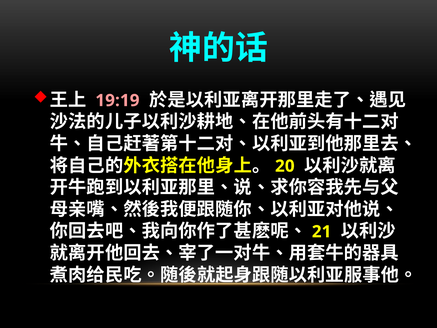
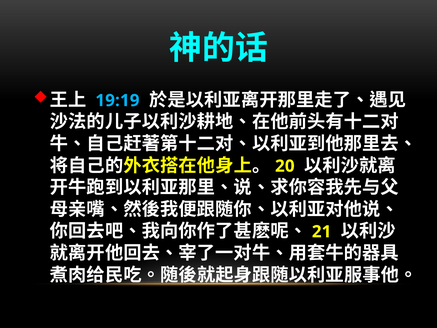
19:19 colour: pink -> light blue
